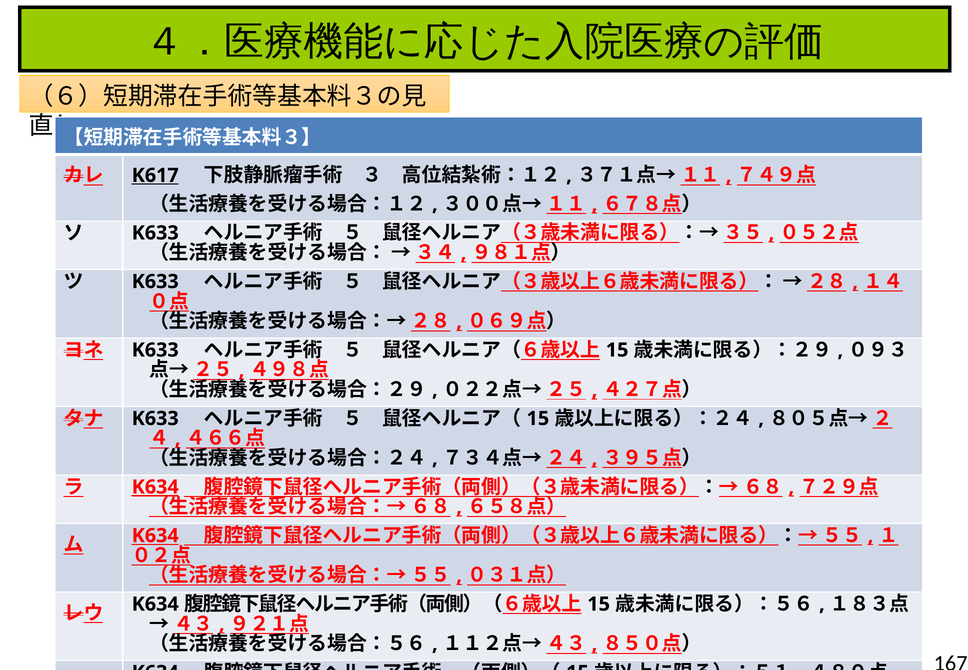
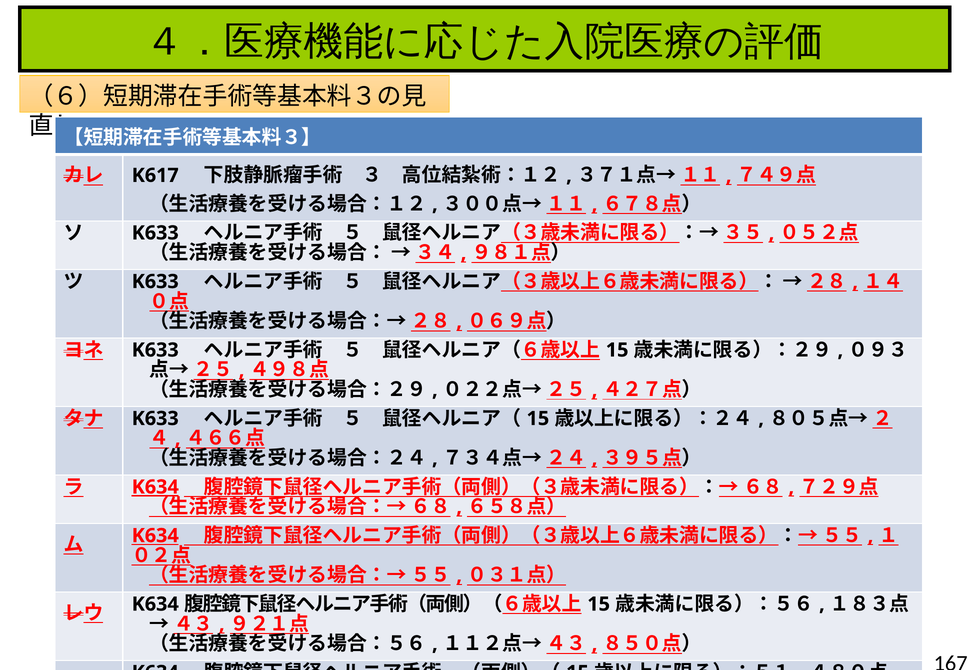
K617 underline: present -> none
